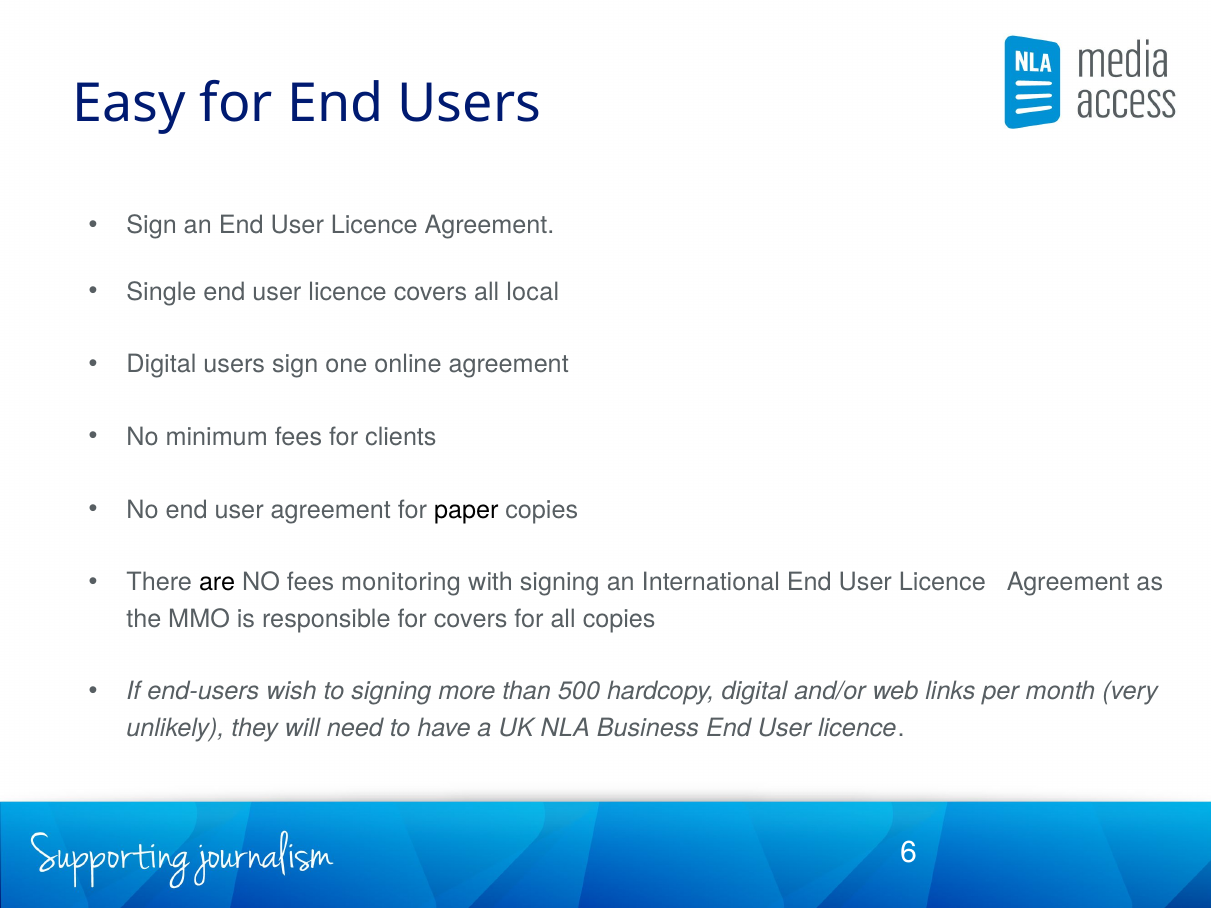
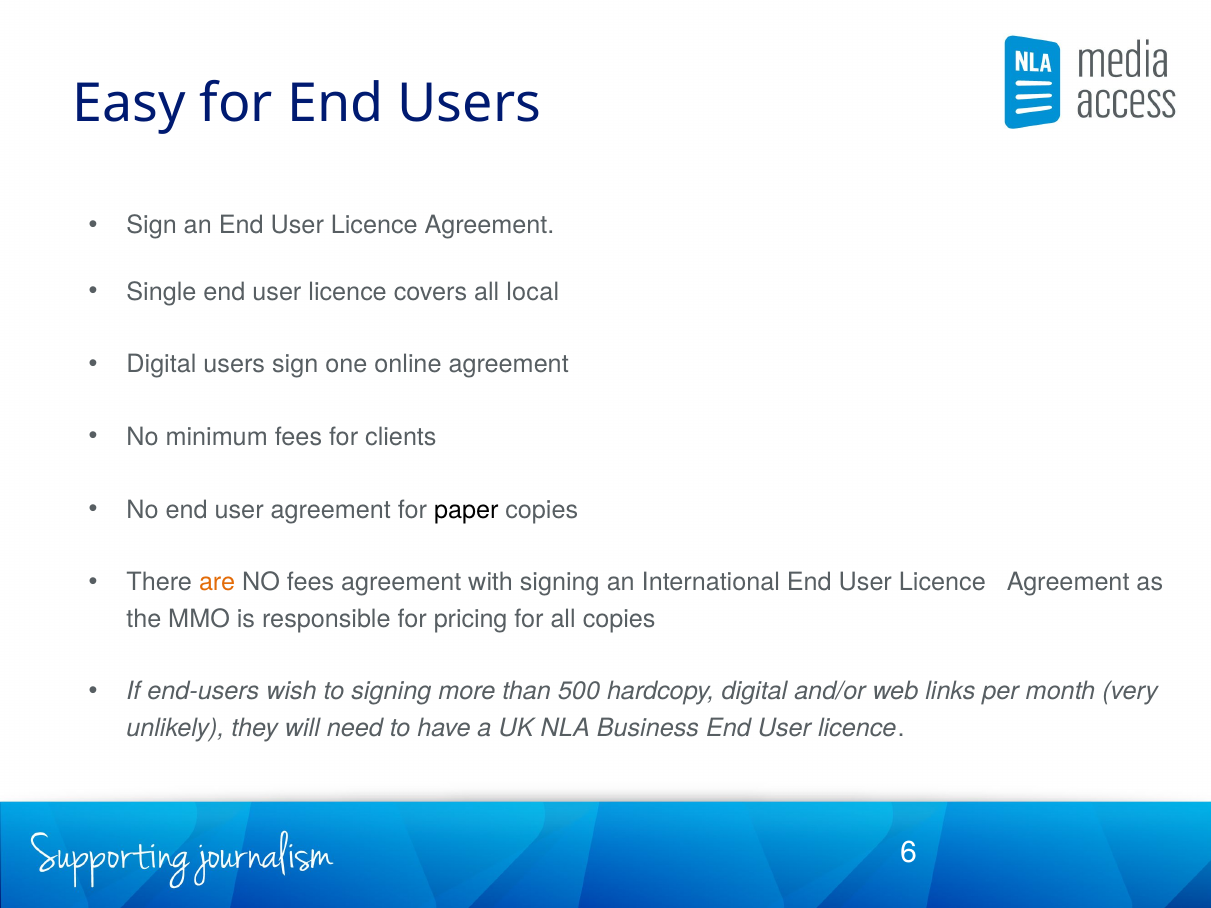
are colour: black -> orange
fees monitoring: monitoring -> agreement
for covers: covers -> pricing
